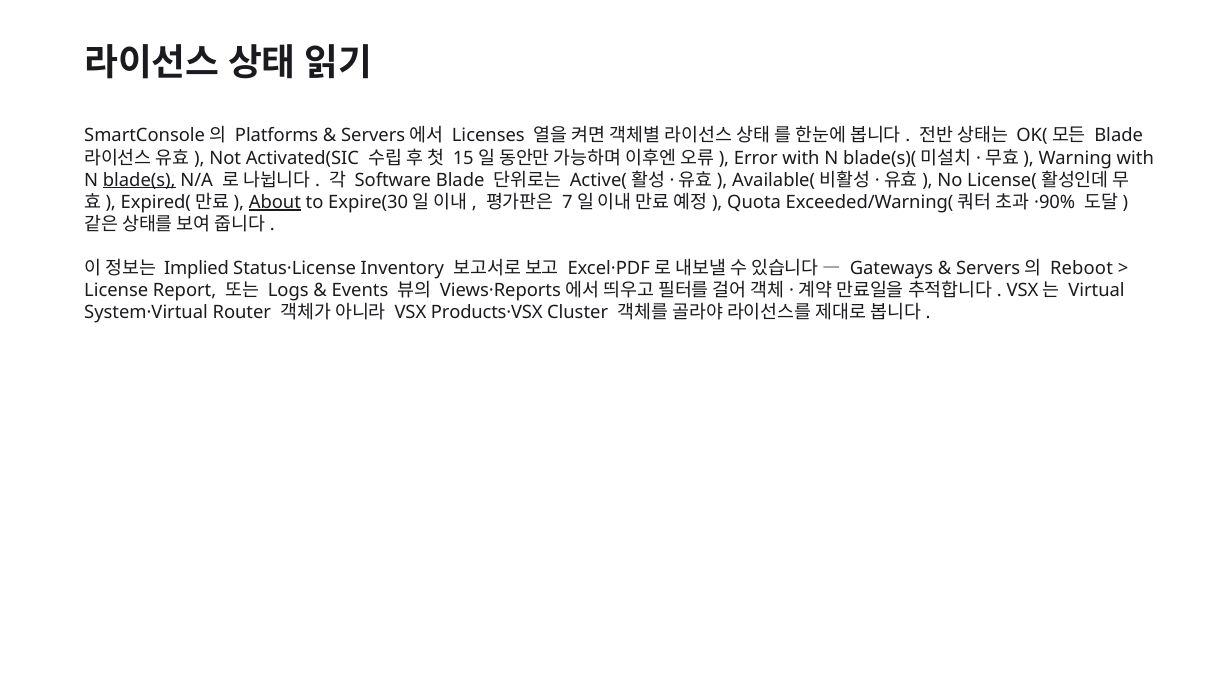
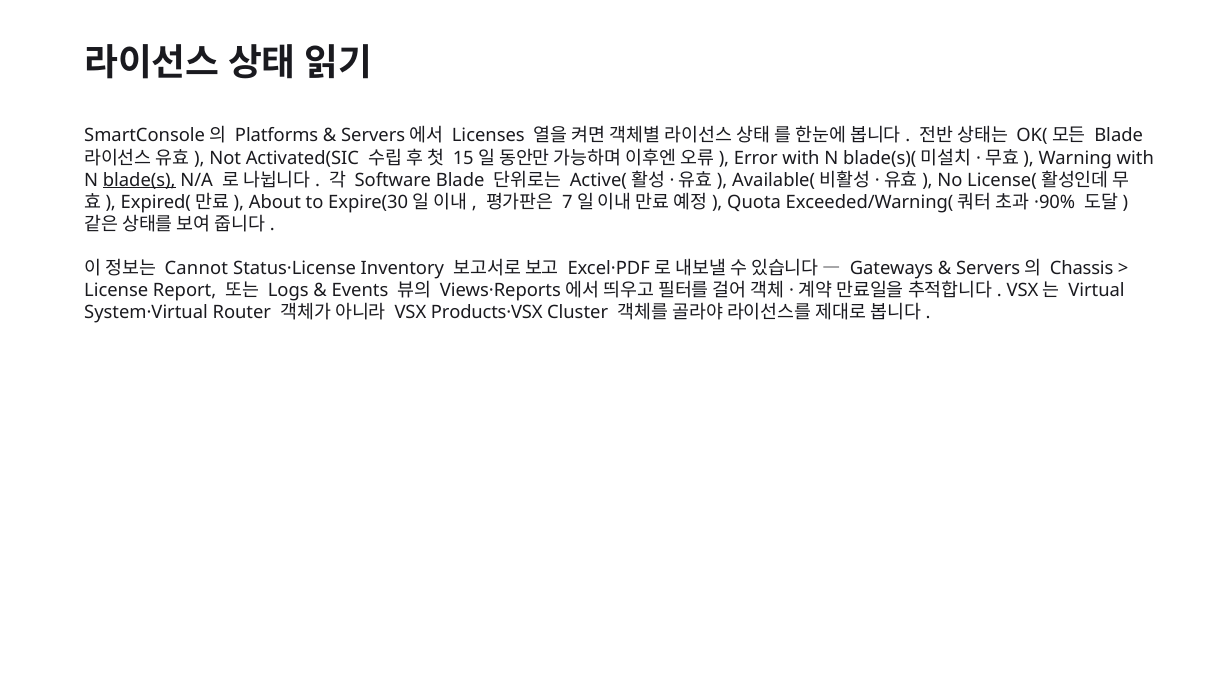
About underline: present -> none
Implied: Implied -> Cannot
Reboot: Reboot -> Chassis
